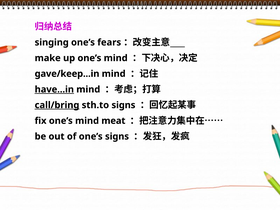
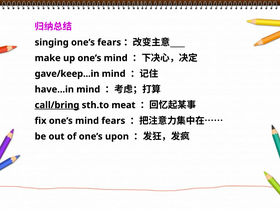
have...in underline: present -> none
sth.to signs: signs -> meat
mind meat: meat -> fears
one’s signs: signs -> upon
